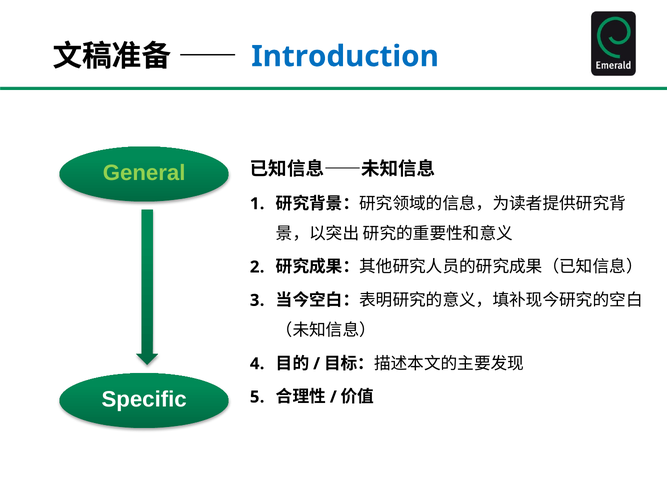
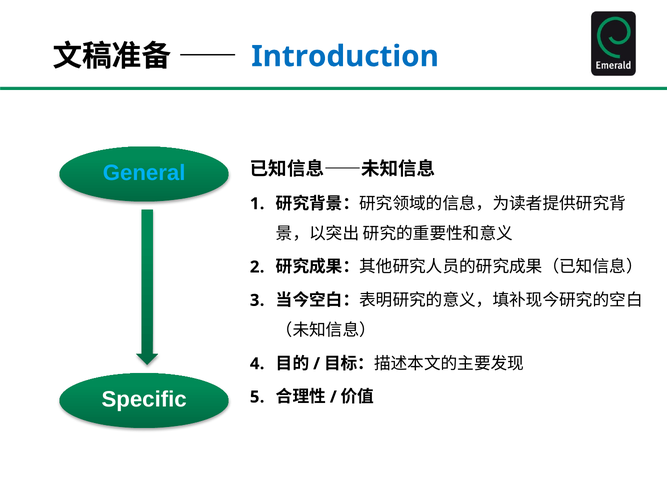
General colour: light green -> light blue
